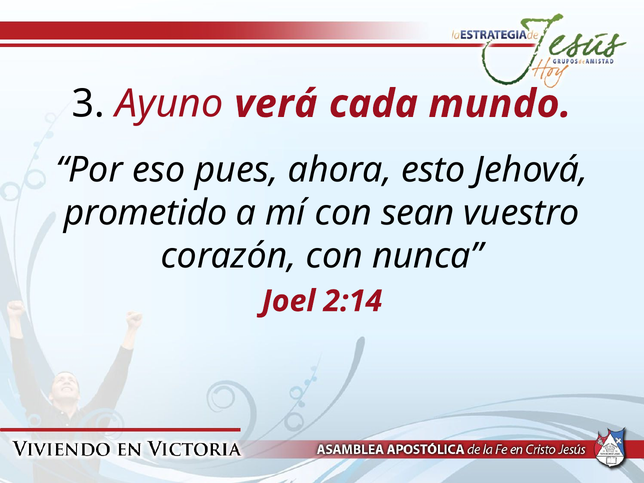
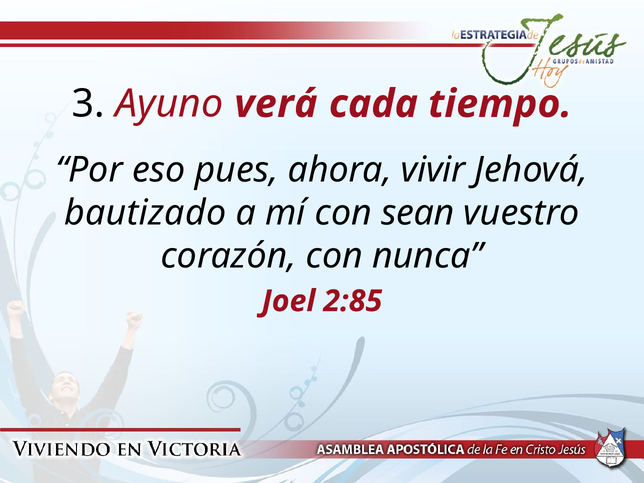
mundo: mundo -> tiempo
esto: esto -> vivir
prometido: prometido -> bautizado
2:14: 2:14 -> 2:85
